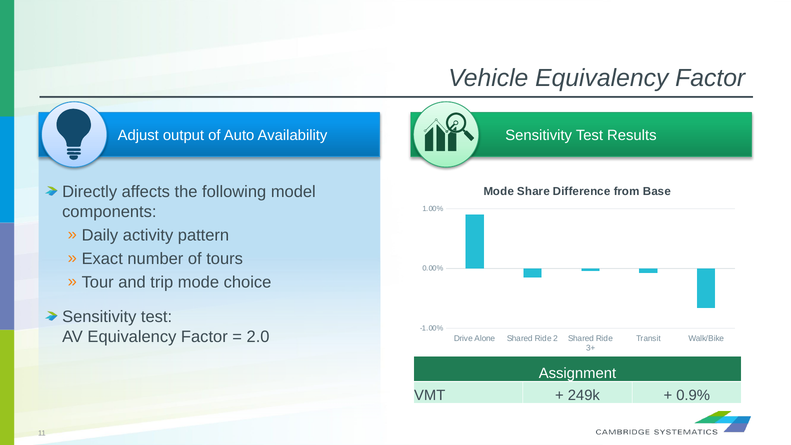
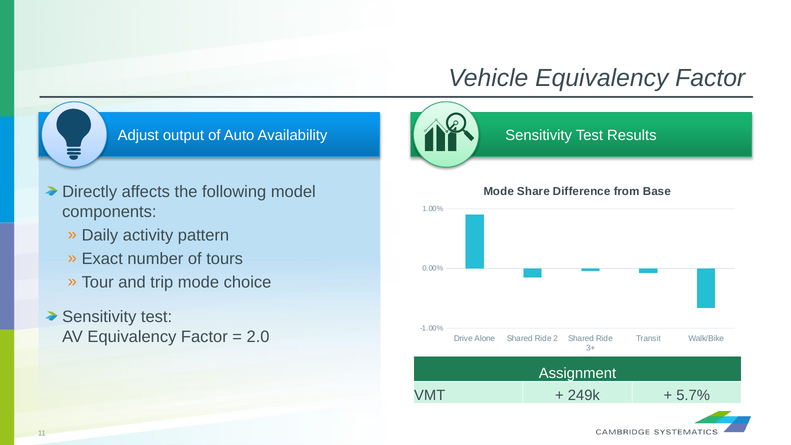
0.9%: 0.9% -> 5.7%
